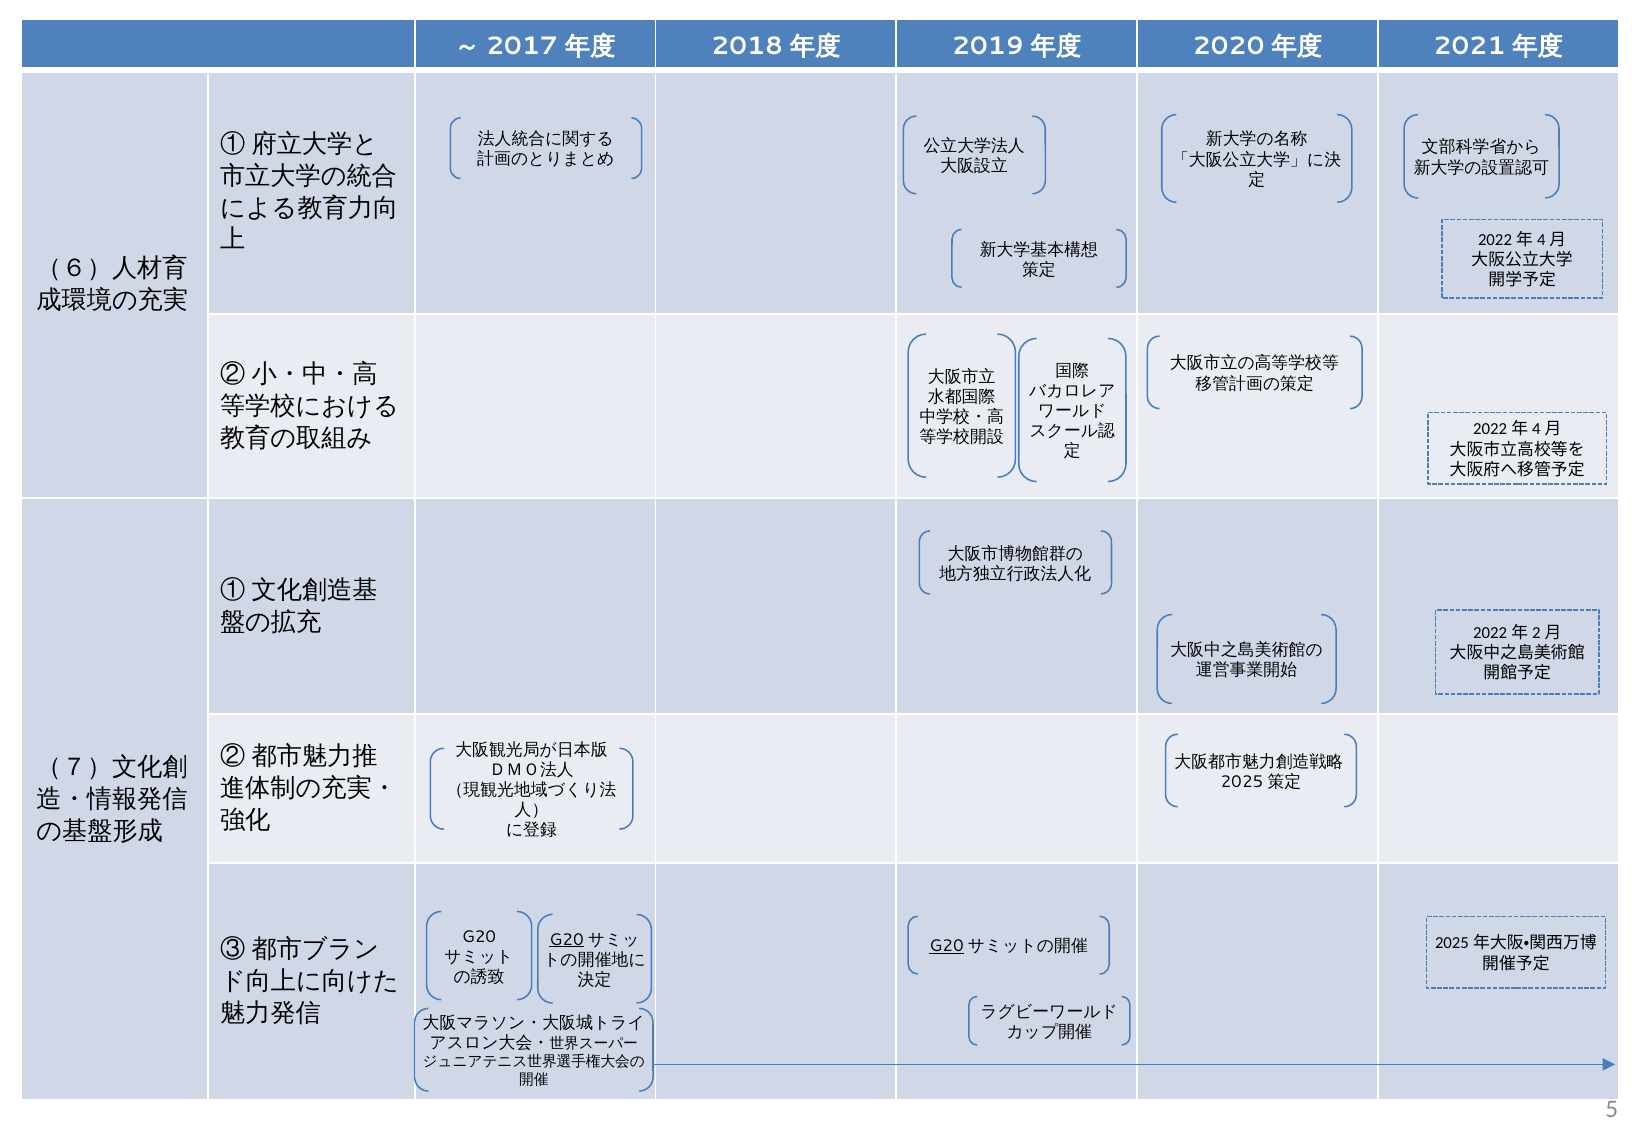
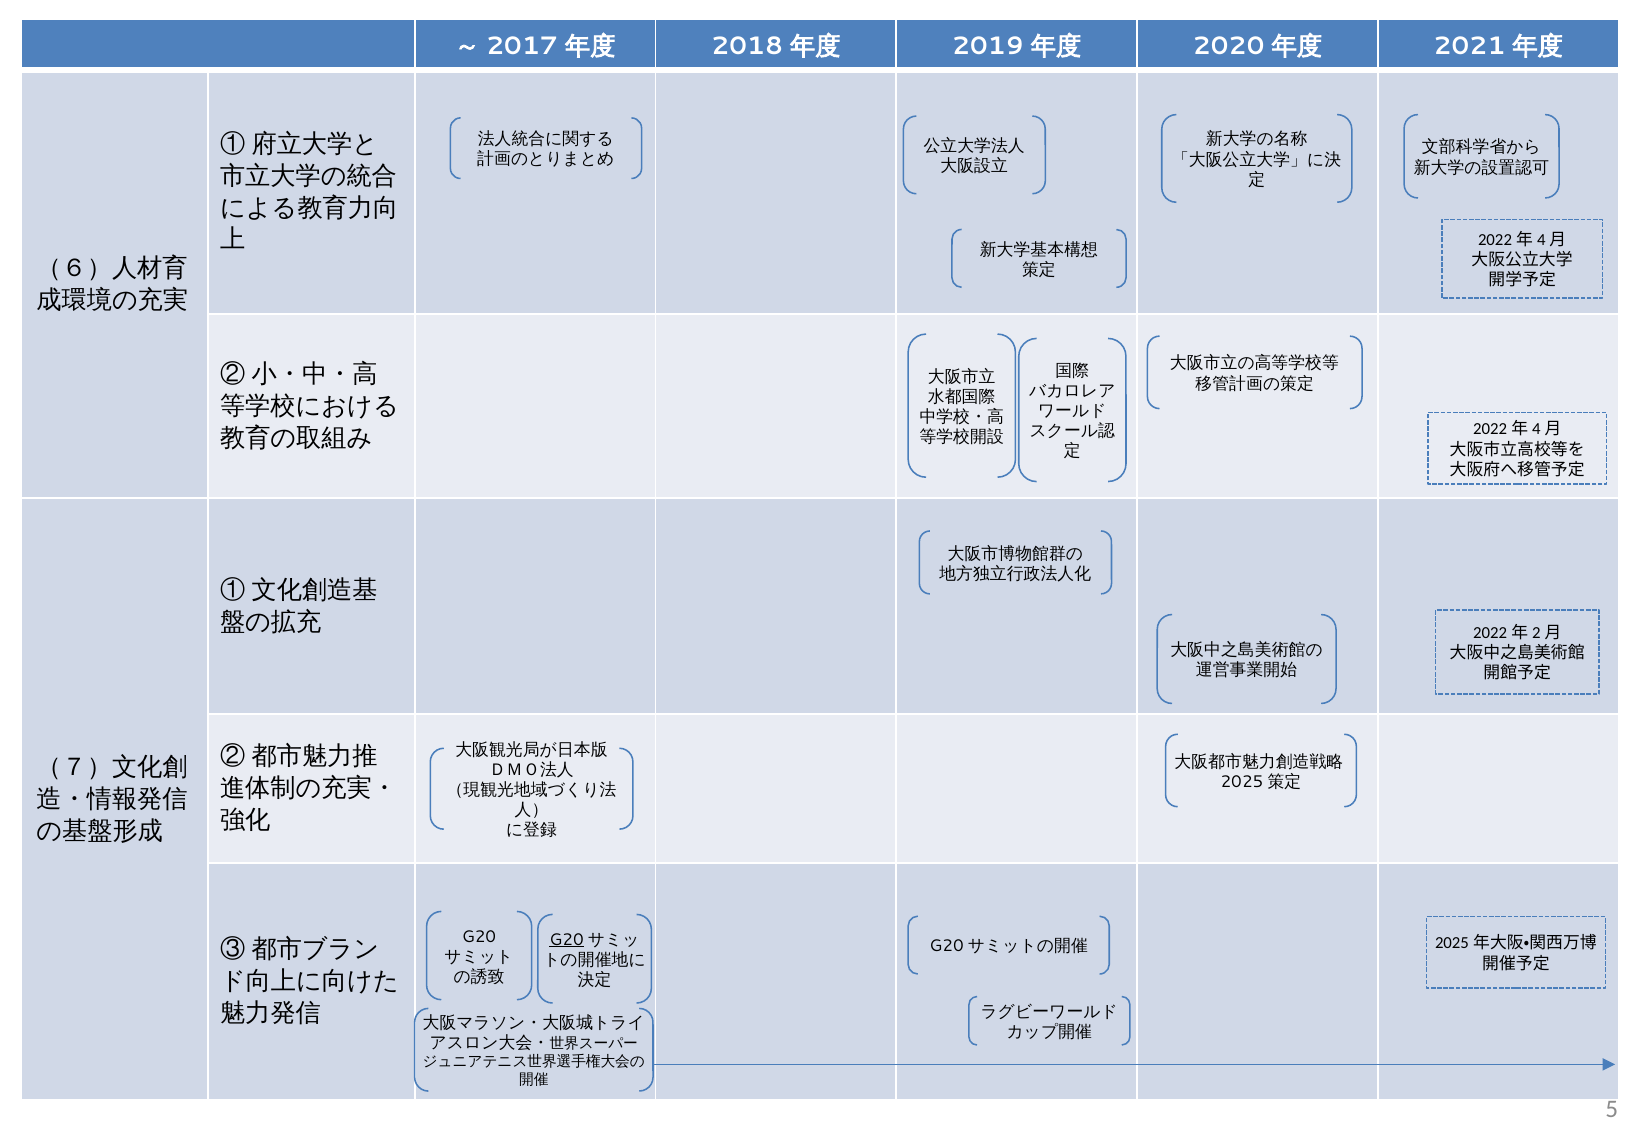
G20 at (947, 947) underline: present -> none
